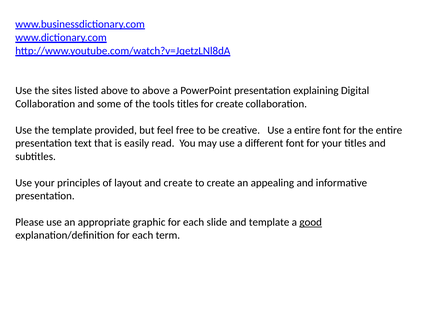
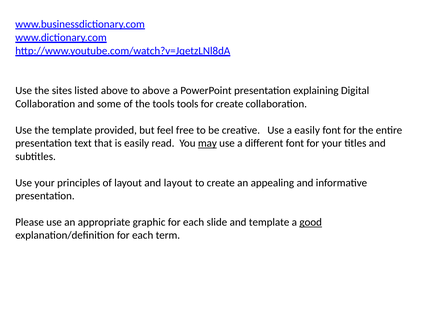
tools titles: titles -> tools
a entire: entire -> easily
may underline: none -> present
and create: create -> layout
